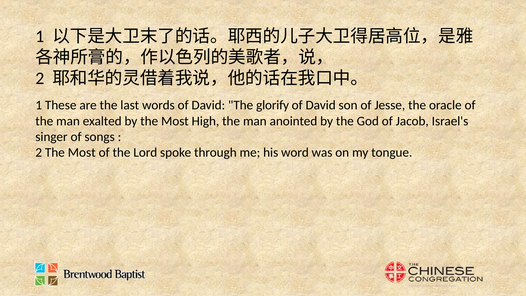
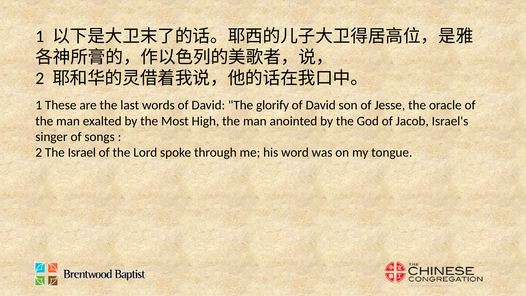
2 The Most: Most -> Israel
